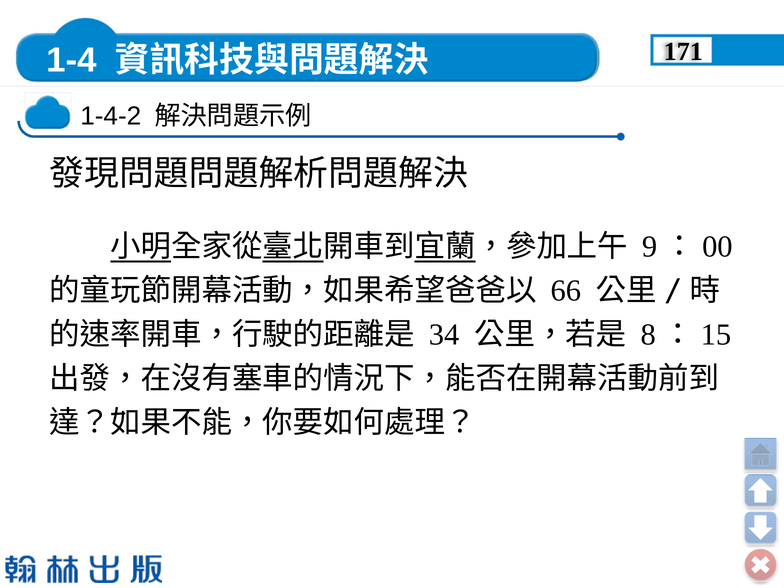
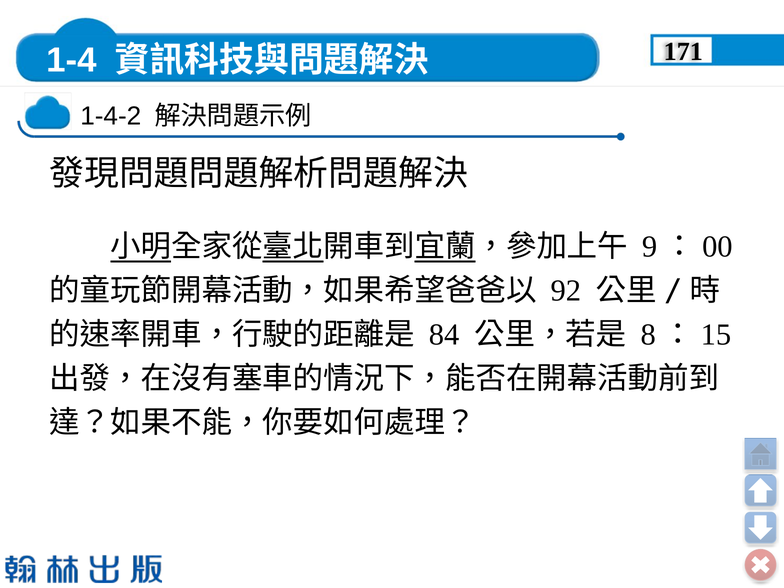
66: 66 -> 92
34: 34 -> 84
